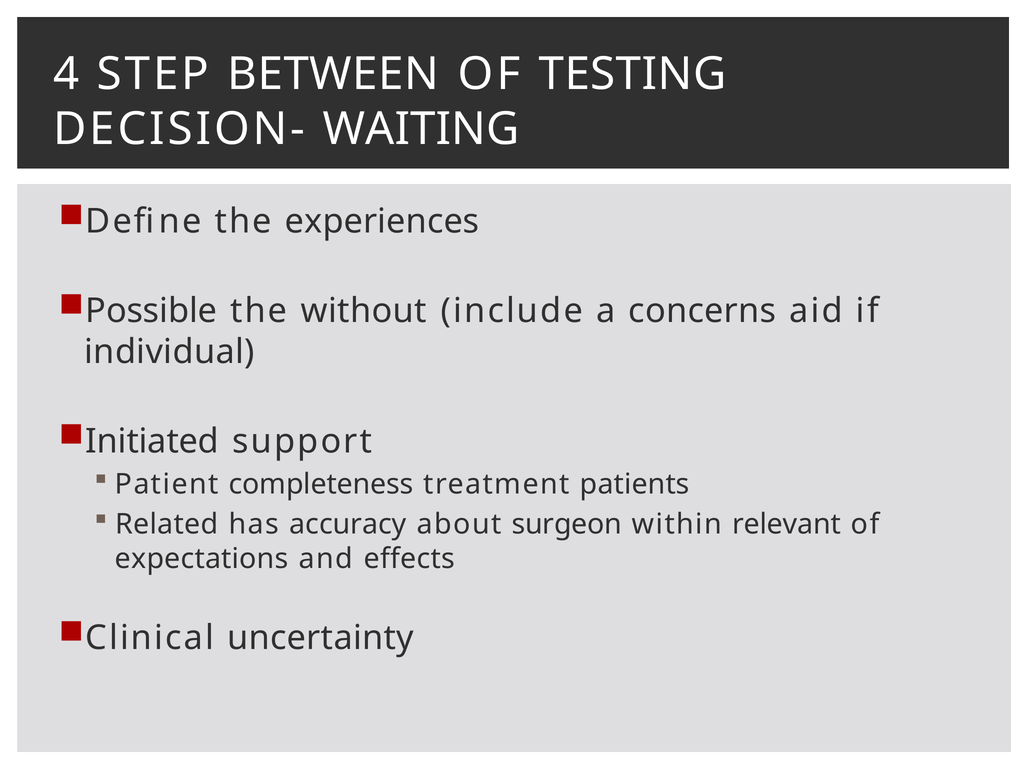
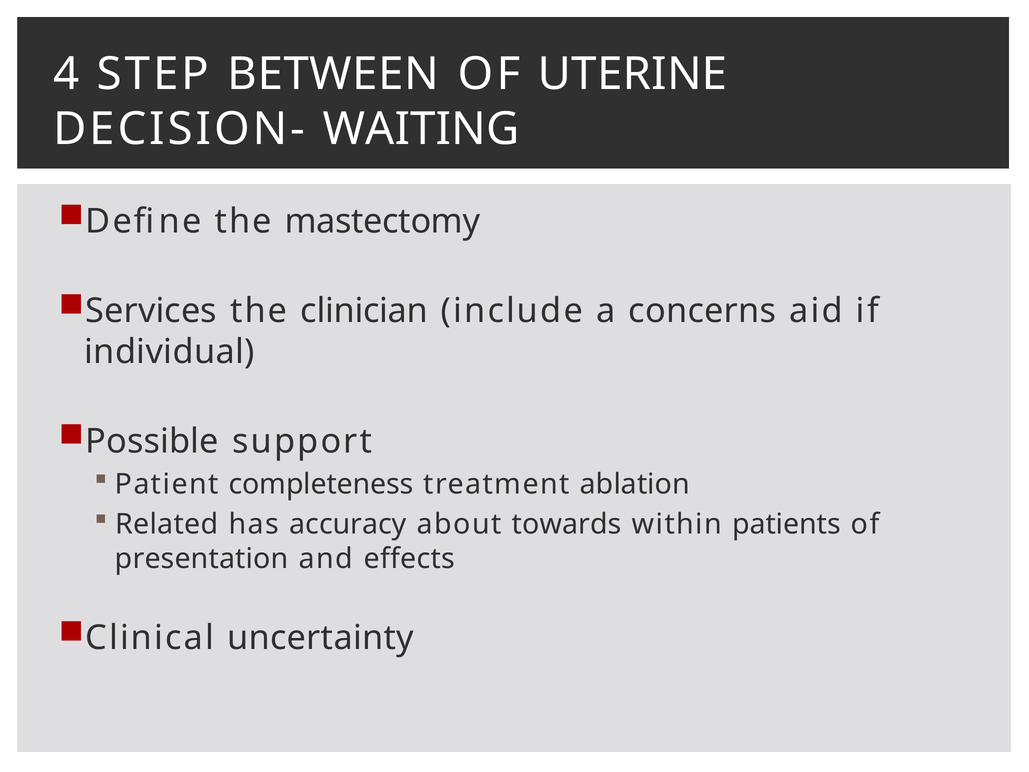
TESTING: TESTING -> UTERINE
experiences: experiences -> mastectomy
Possible: Possible -> Services
without: without -> clinician
Initiated: Initiated -> Possible
patients: patients -> ablation
surgeon: surgeon -> towards
relevant: relevant -> patients
expectations: expectations -> presentation
